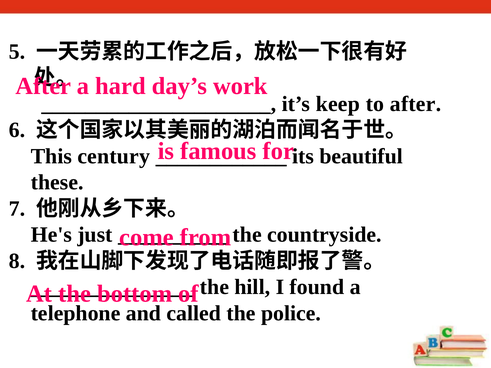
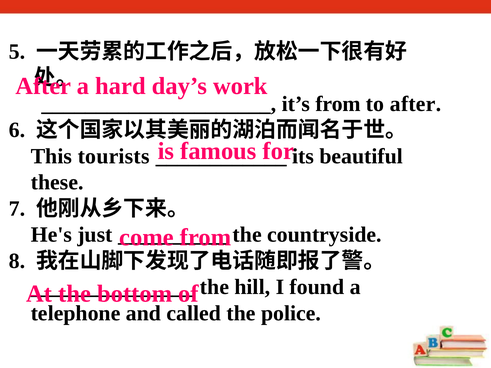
it’s keep: keep -> from
century: century -> tourists
